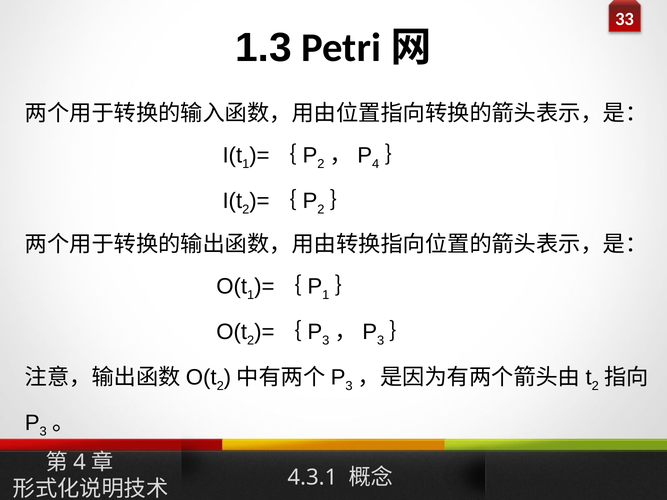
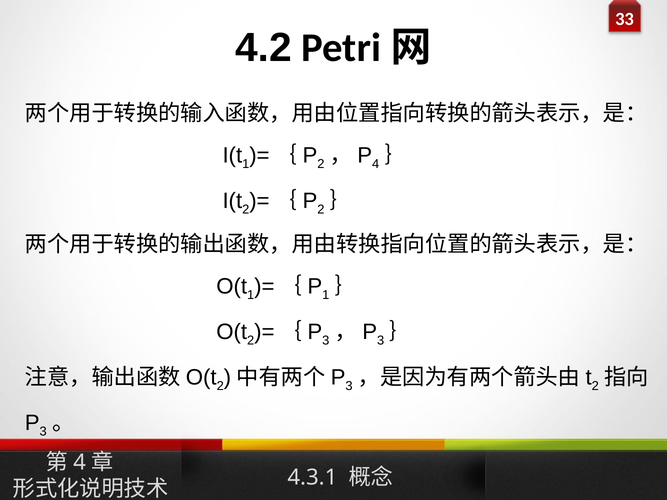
1.3: 1.3 -> 4.2
